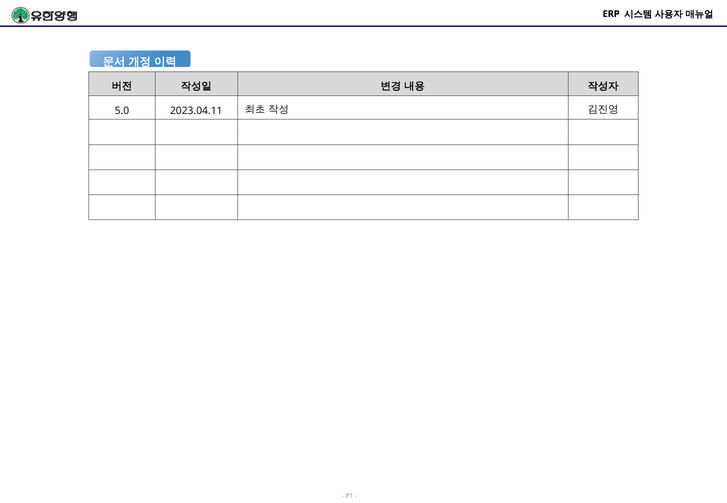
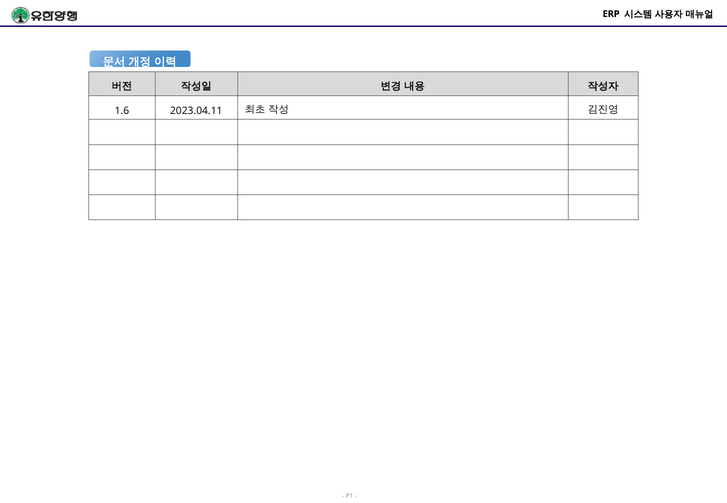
5.0: 5.0 -> 1.6
